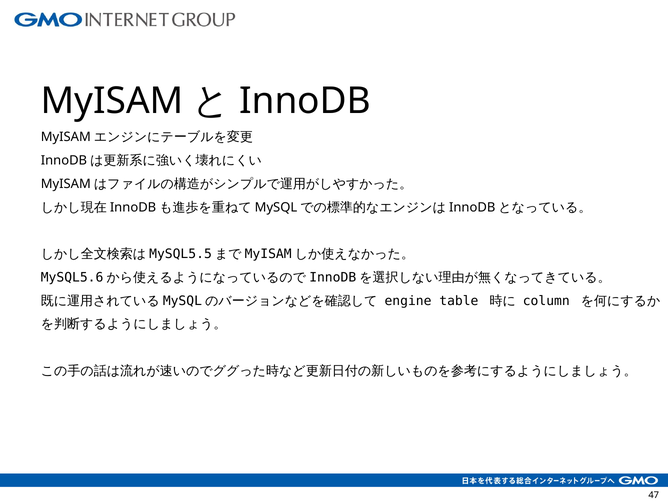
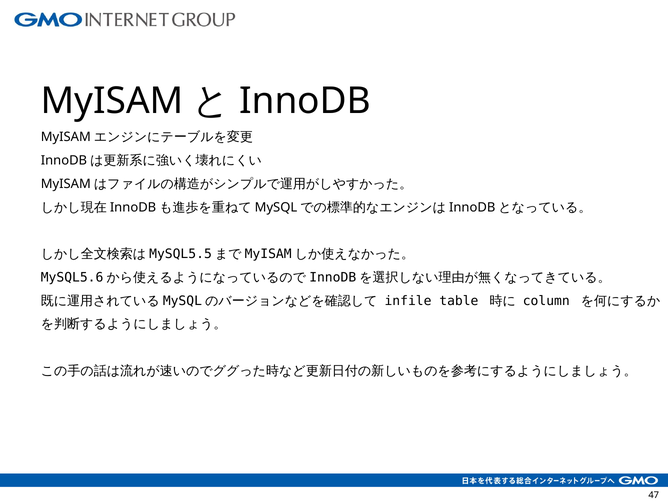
engine: engine -> infile
